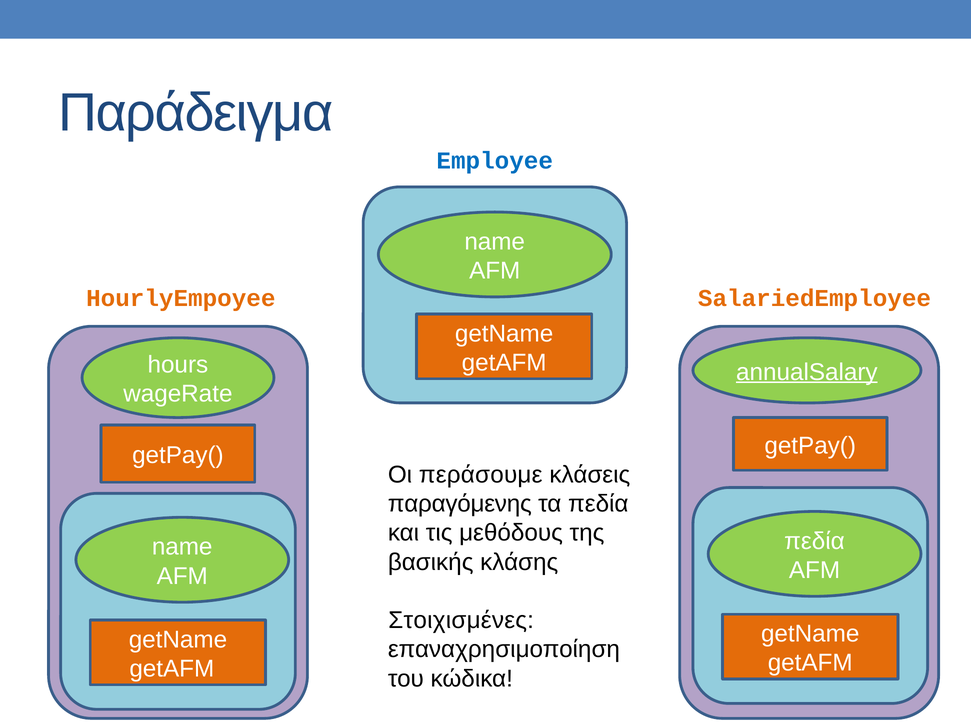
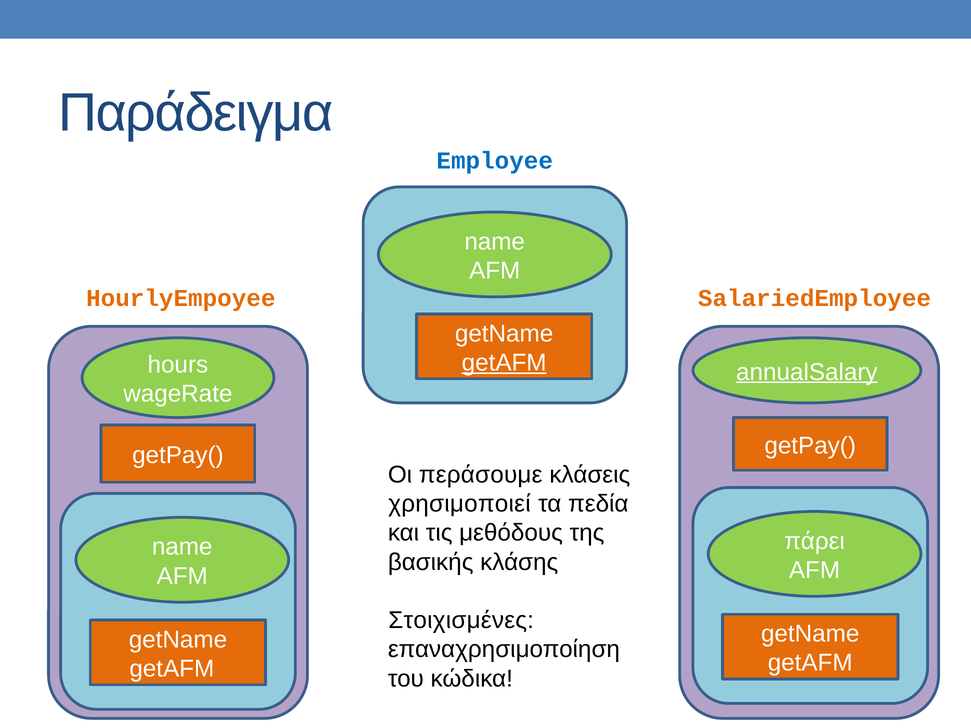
getAFM at (504, 363) underline: none -> present
παραγόμενης: παραγόμενης -> χρησιμοποιεί
πεδία at (814, 541): πεδία -> πάρει
